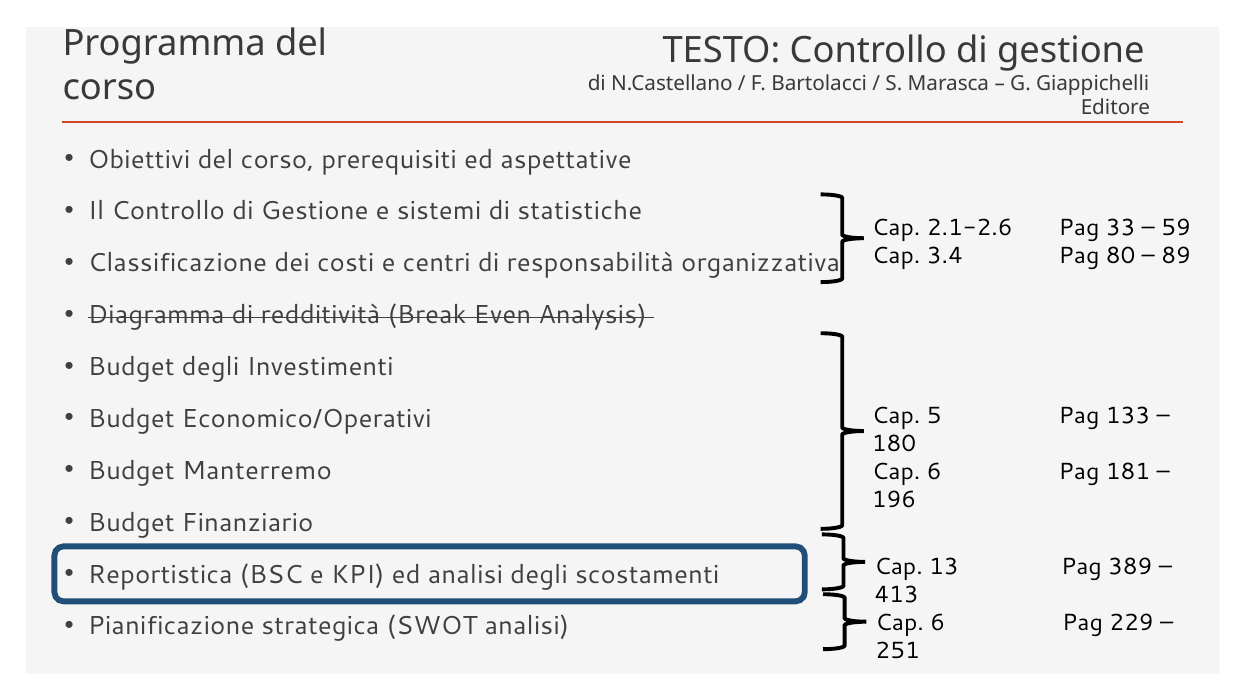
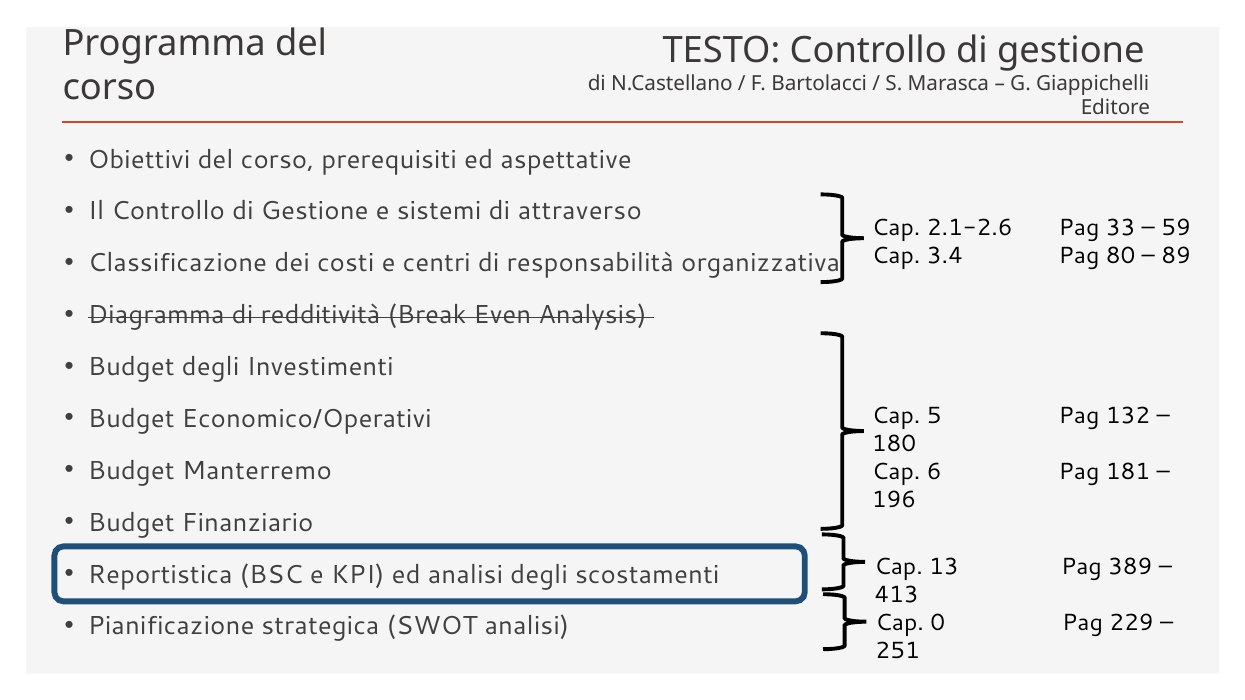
statistiche: statistiche -> attraverso
133: 133 -> 132
6 at (938, 623): 6 -> 0
